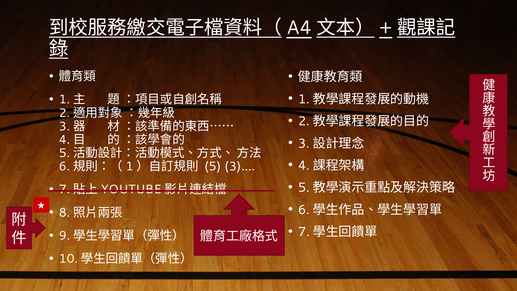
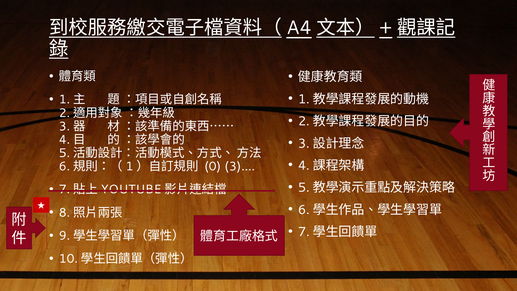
5: 5 -> 0
